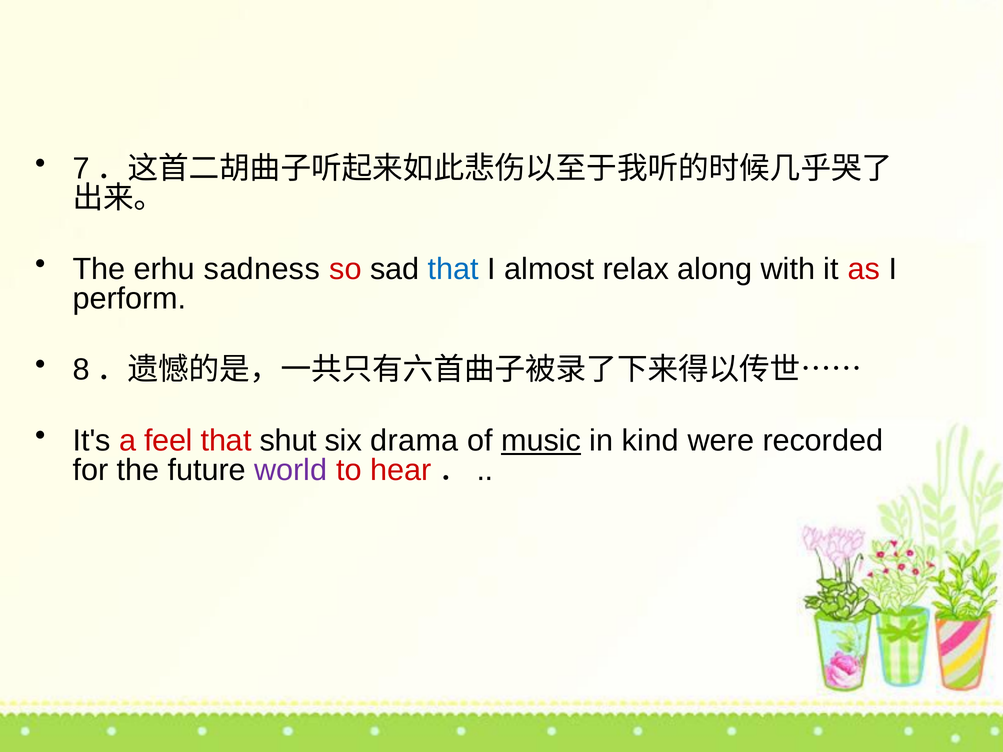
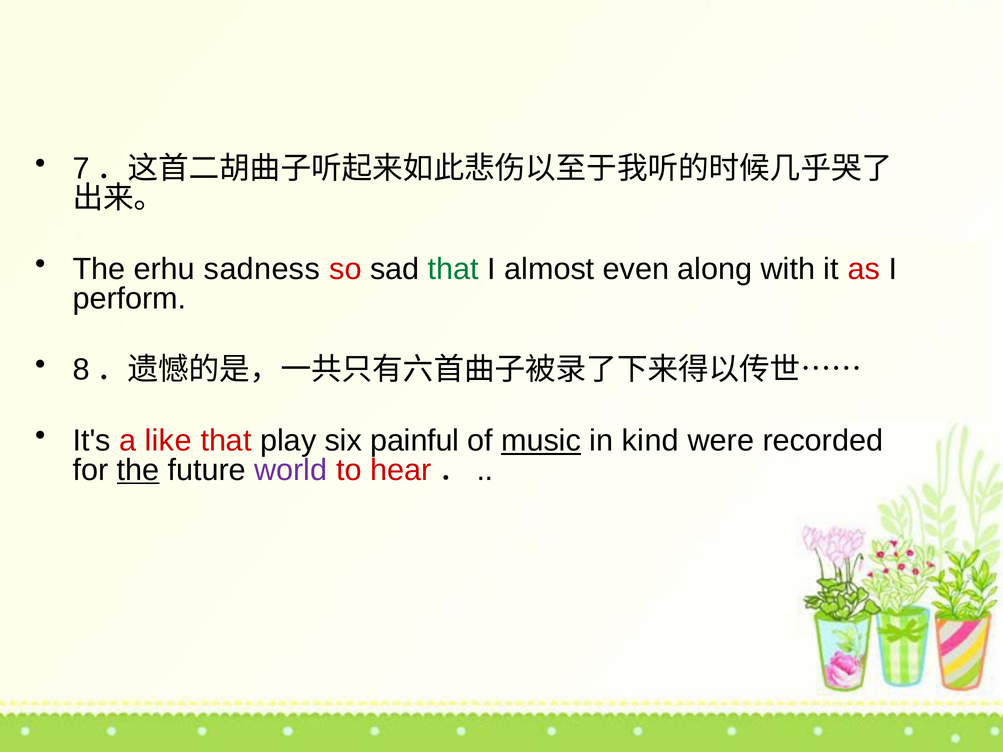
that at (453, 269) colour: blue -> green
relax: relax -> even
feel: feel -> like
shut: shut -> play
drama: drama -> painful
the at (138, 470) underline: none -> present
